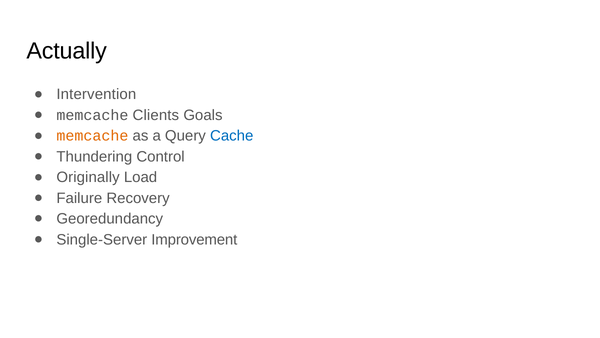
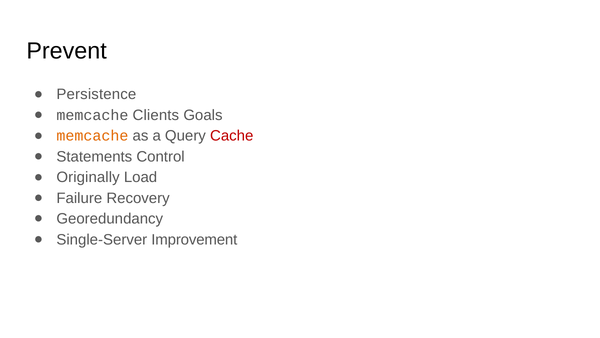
Actually: Actually -> Prevent
Intervention: Intervention -> Persistence
Cache colour: blue -> red
Thundering: Thundering -> Statements
